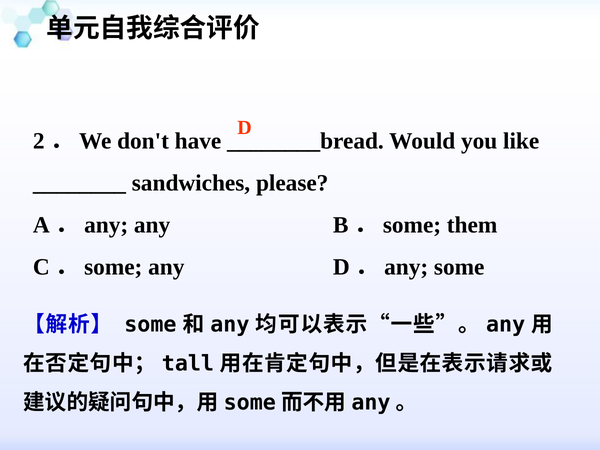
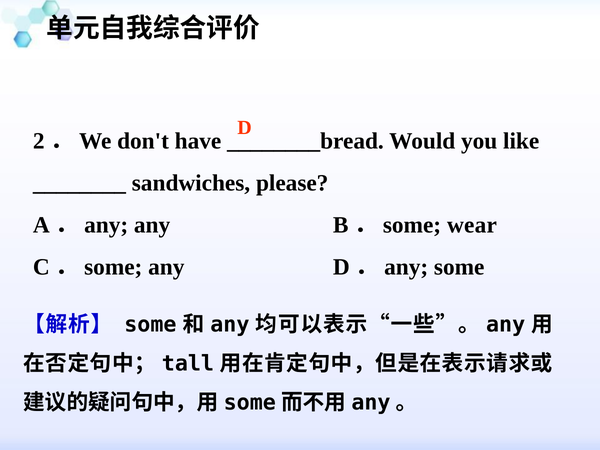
them: them -> wear
